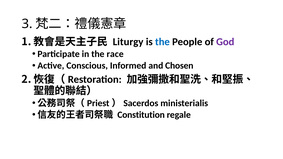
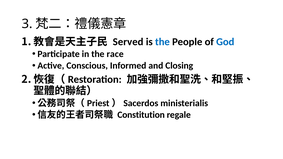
Liturgy: Liturgy -> Served
God colour: purple -> blue
Chosen: Chosen -> Closing
